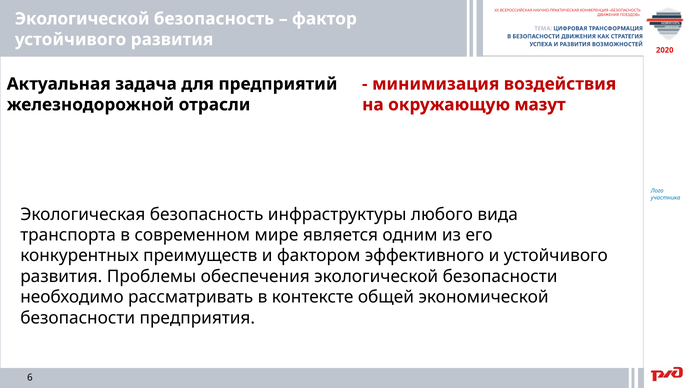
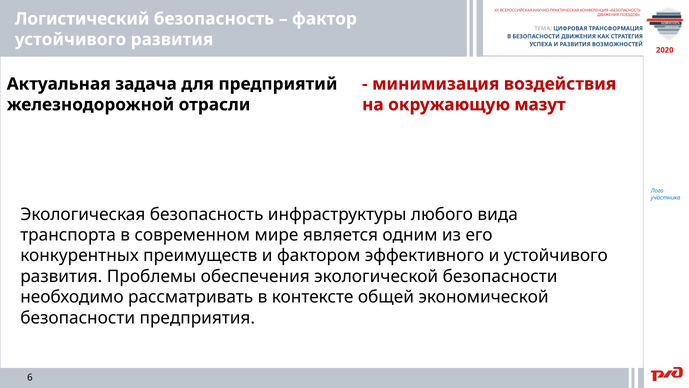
Экологической at (82, 19): Экологической -> Логистический
